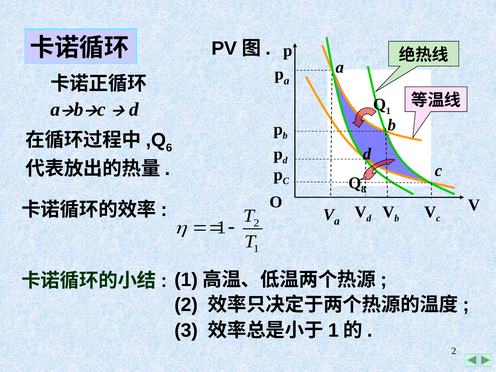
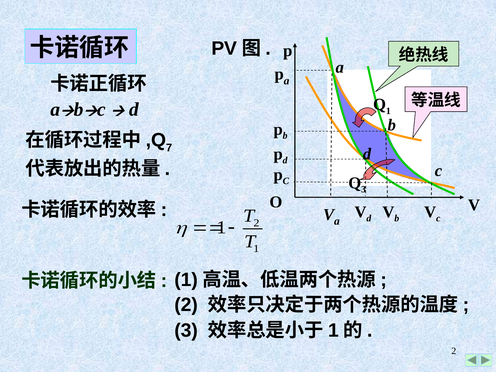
6: 6 -> 7
8 at (364, 189): 8 -> 3
